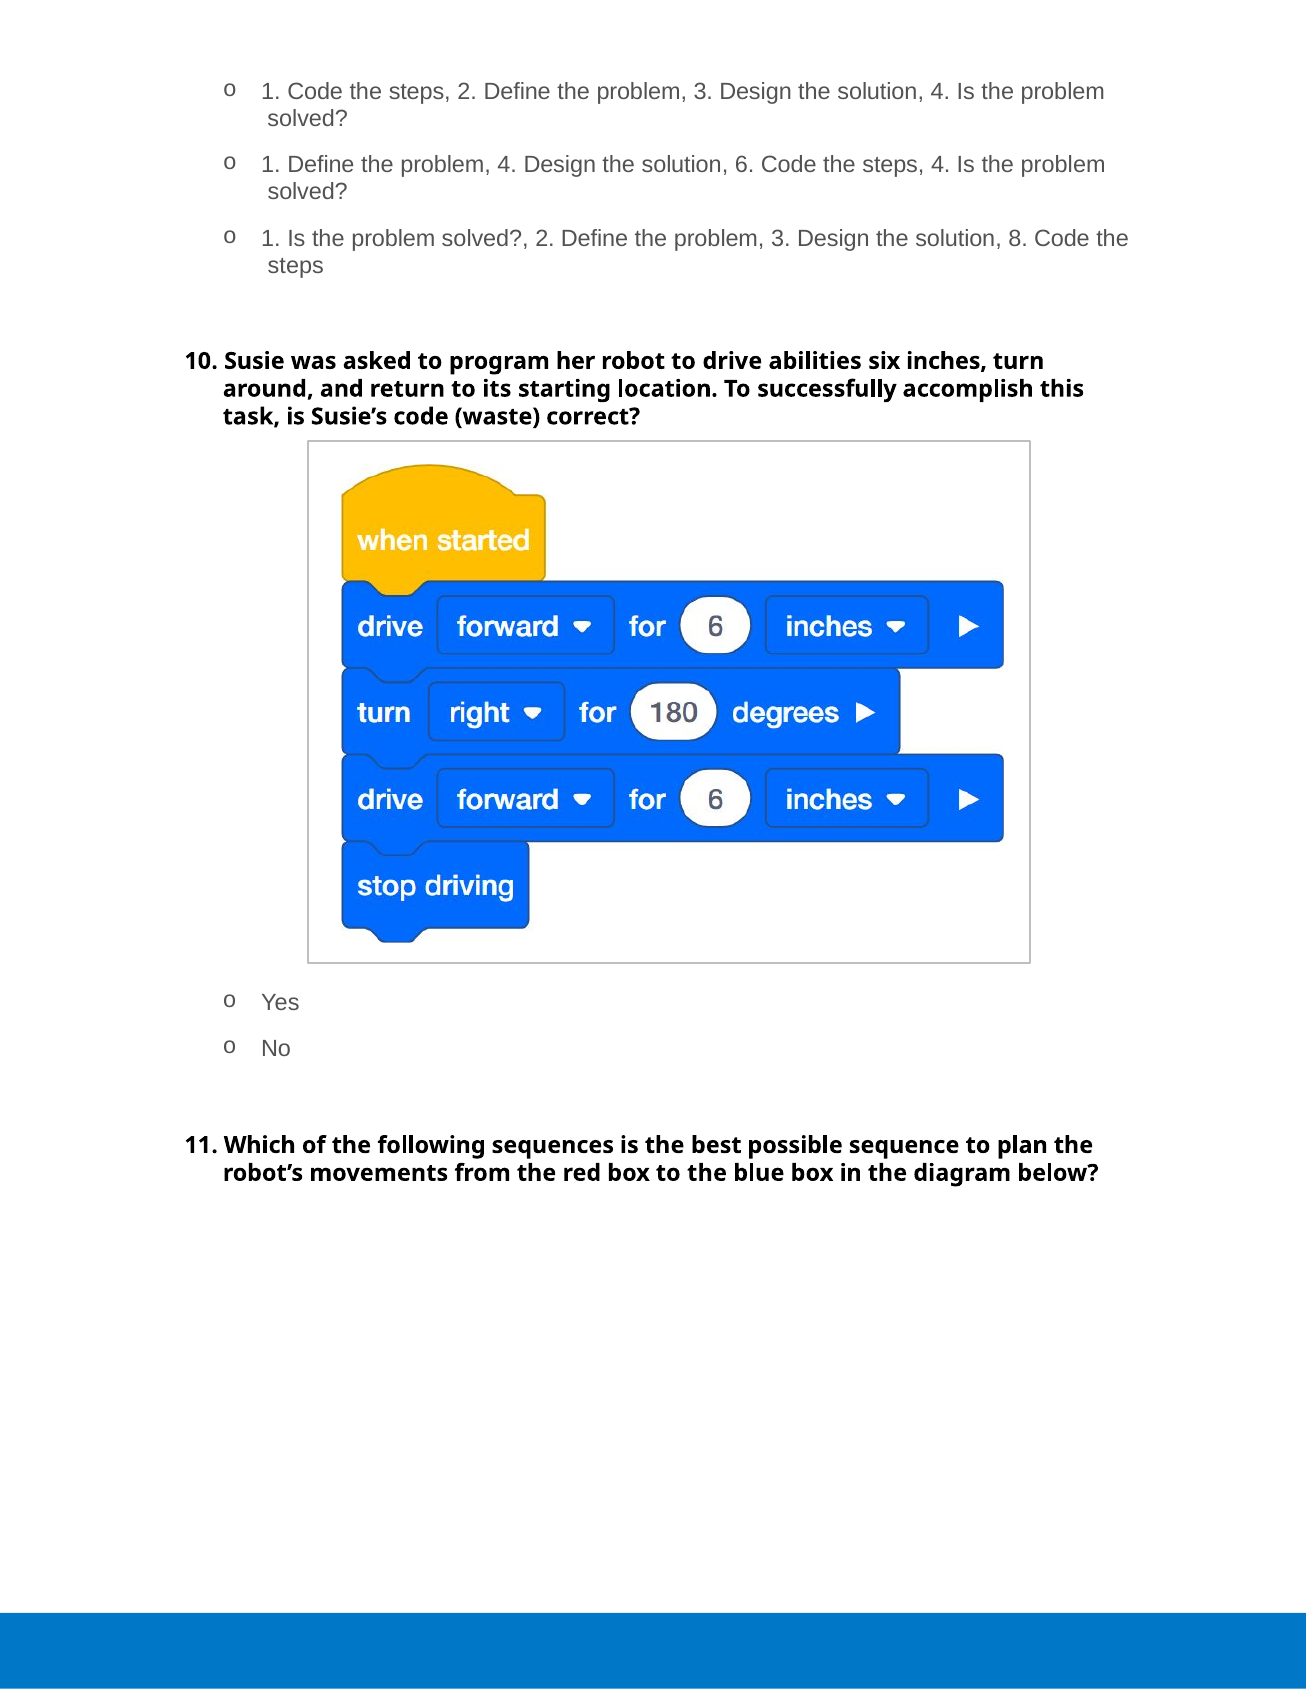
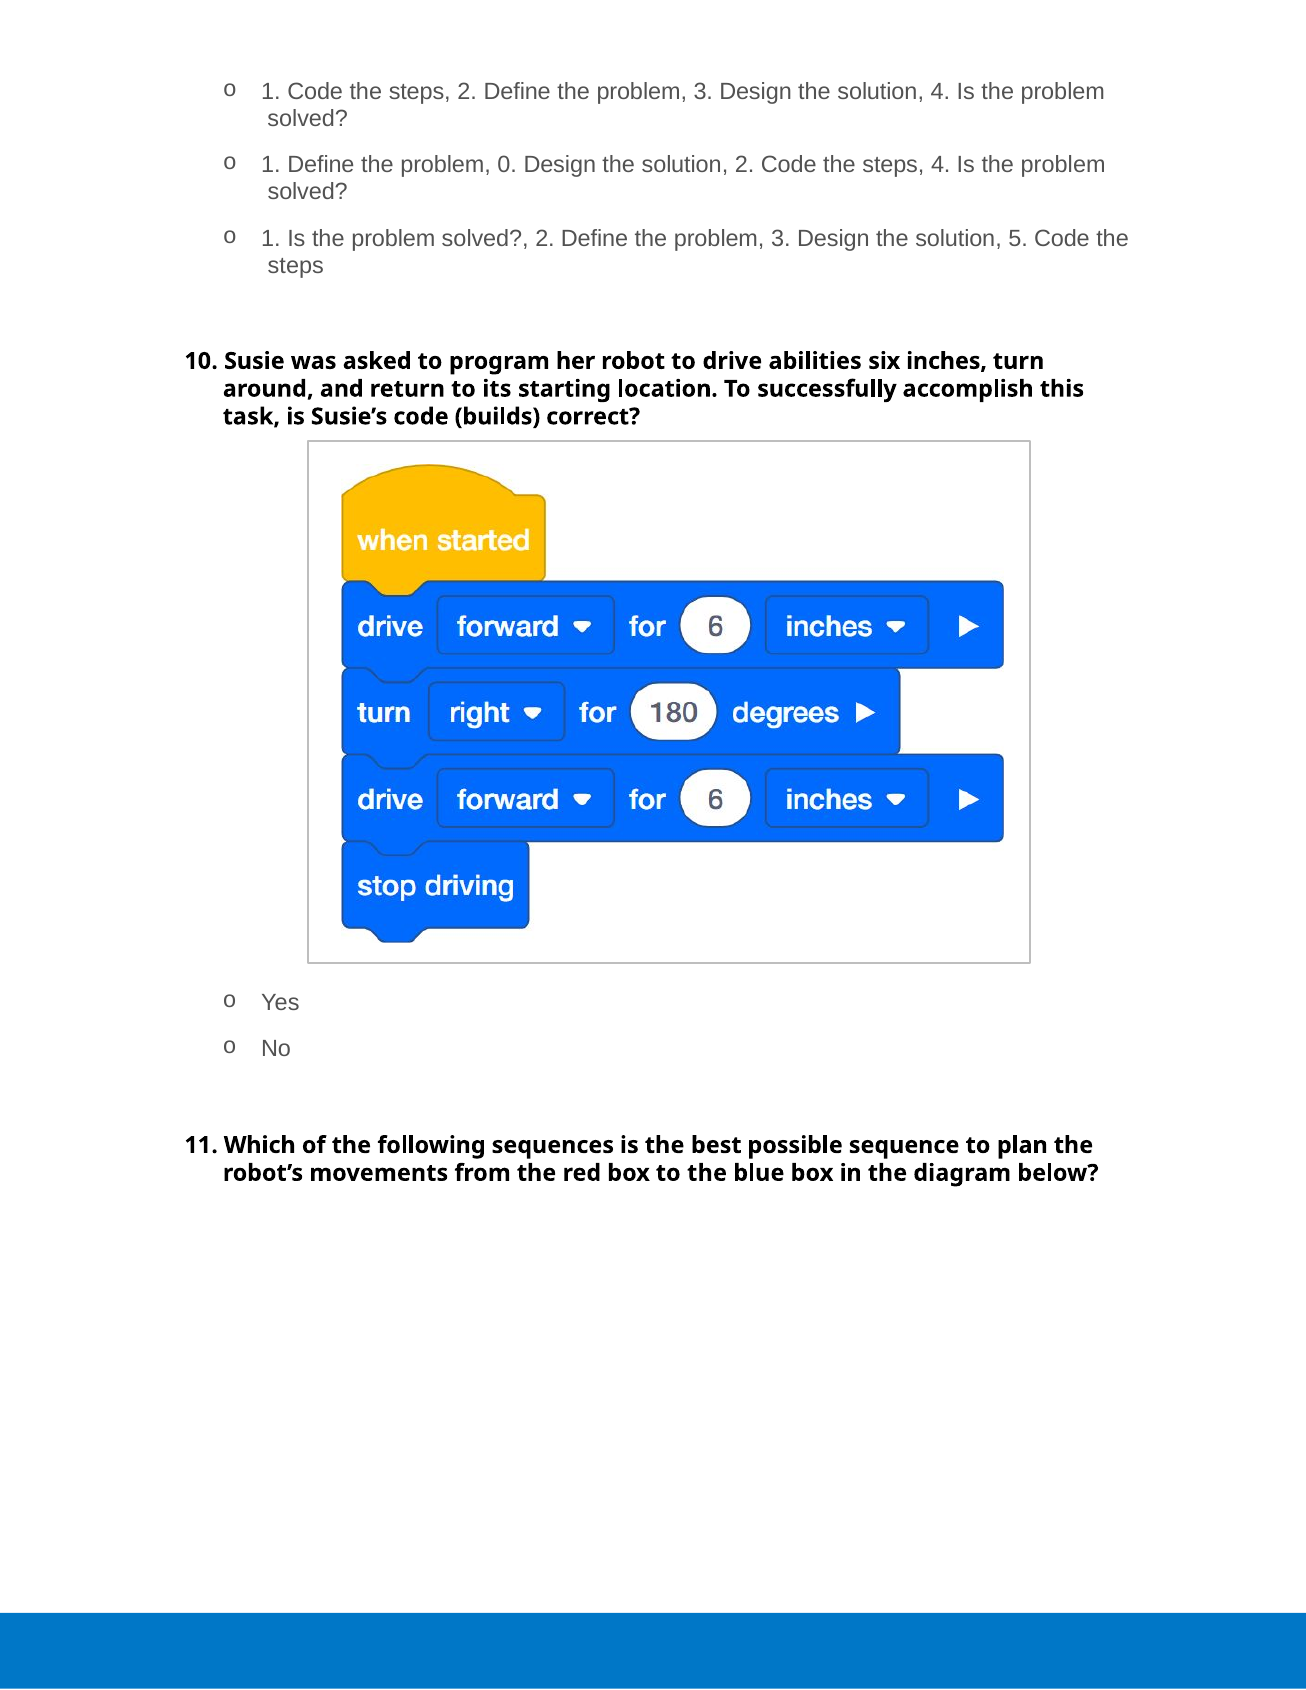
problem 4: 4 -> 0
solution 6: 6 -> 2
8: 8 -> 5
waste: waste -> builds
